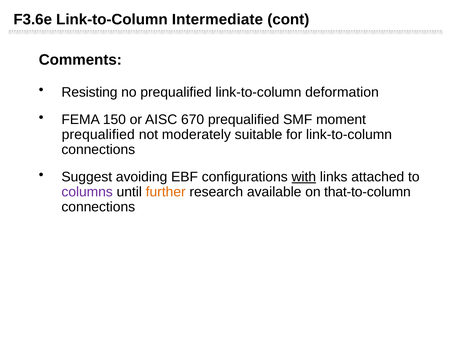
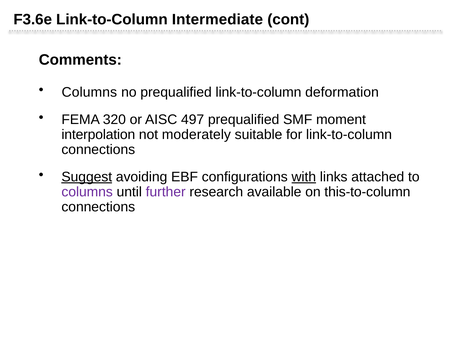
Resisting at (89, 92): Resisting -> Columns
150: 150 -> 320
670: 670 -> 497
prequalified at (98, 134): prequalified -> interpolation
Suggest underline: none -> present
further colour: orange -> purple
that-to-column: that-to-column -> this-to-column
